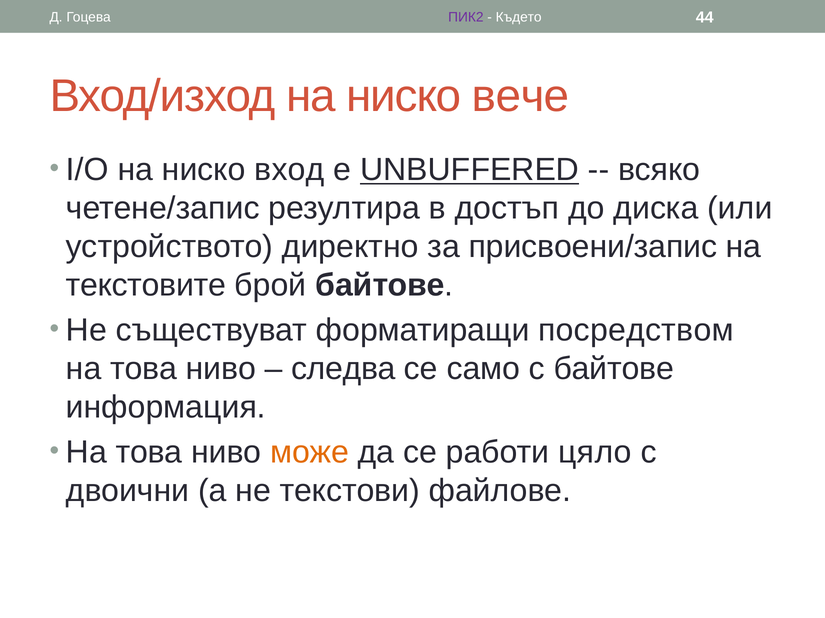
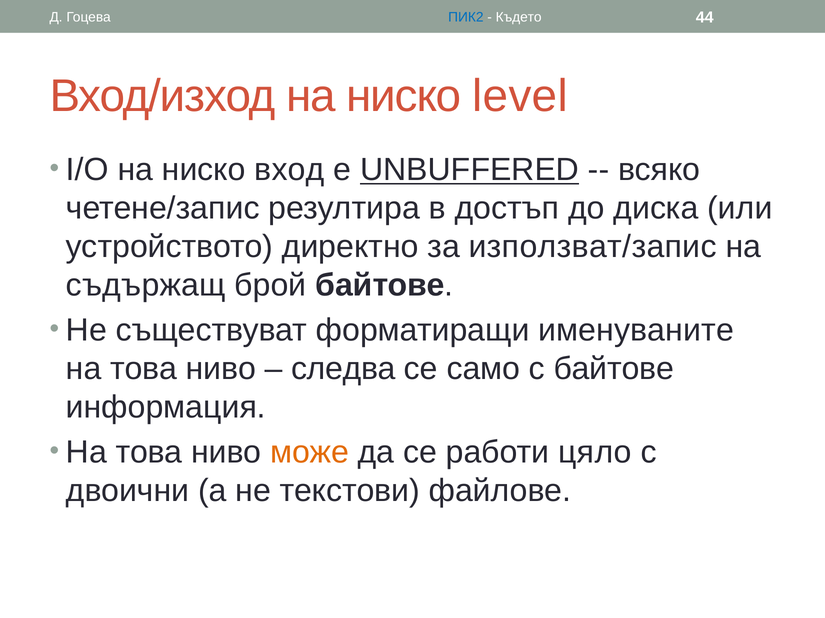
ПИК2 colour: purple -> blue
вече: вече -> level
присвоени/запис: присвоени/запис -> използват/запис
текстовите: текстовите -> съдържащ
посредством: посредством -> именуваните
